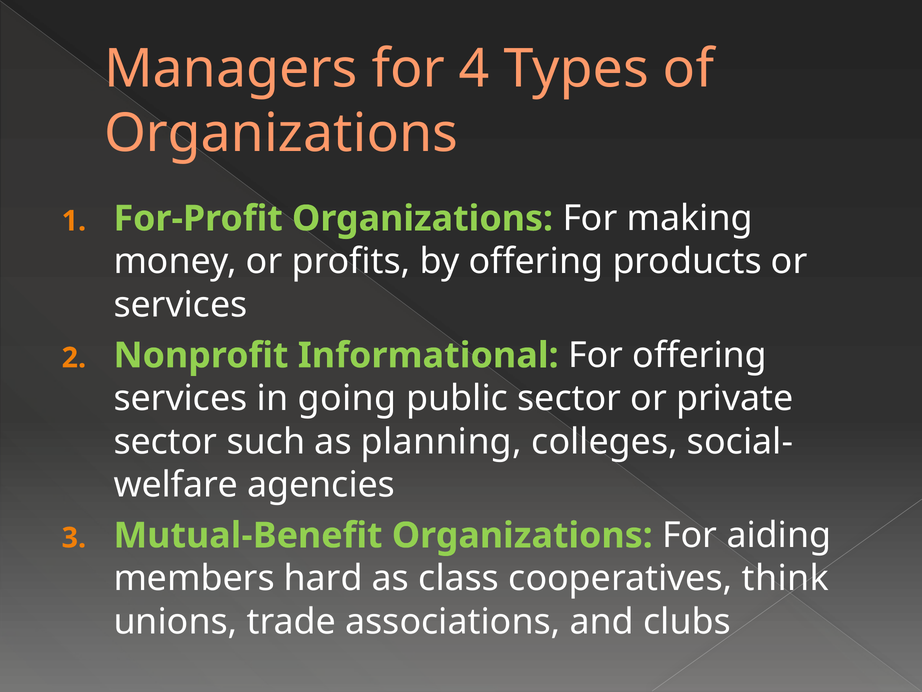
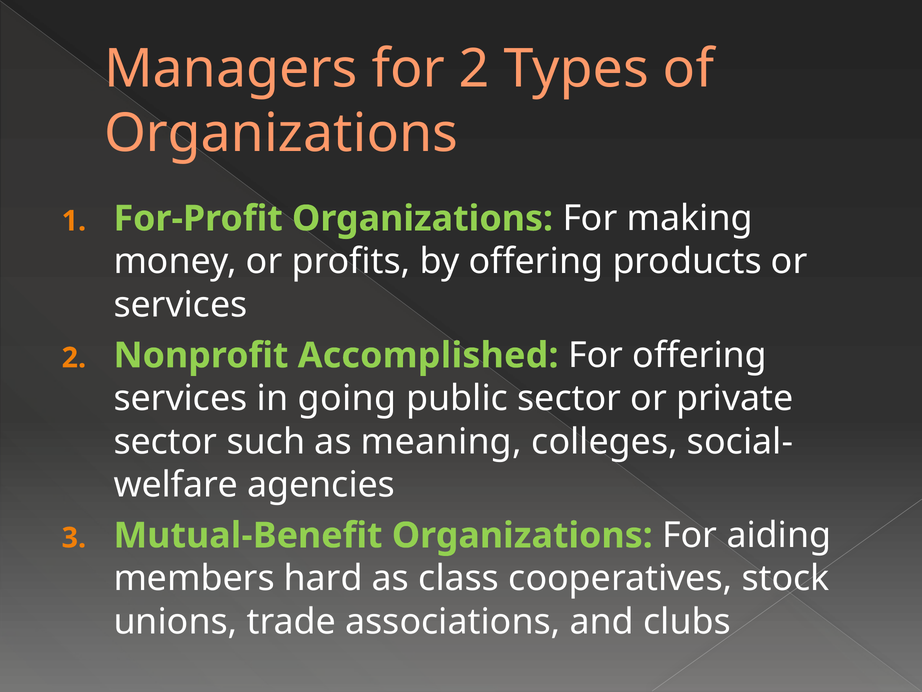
for 4: 4 -> 2
Informational: Informational -> Accomplished
planning: planning -> meaning
think: think -> stock
